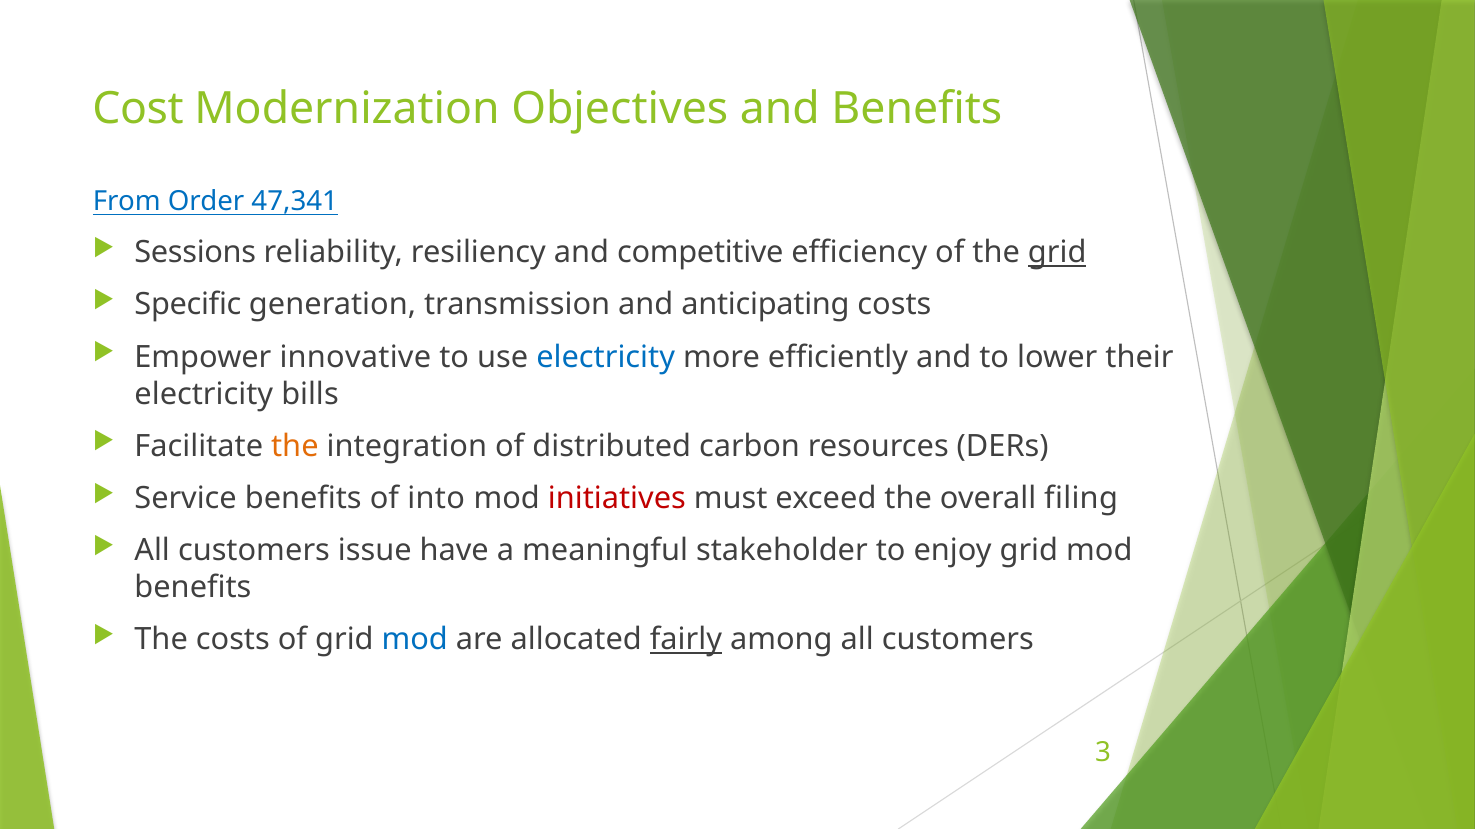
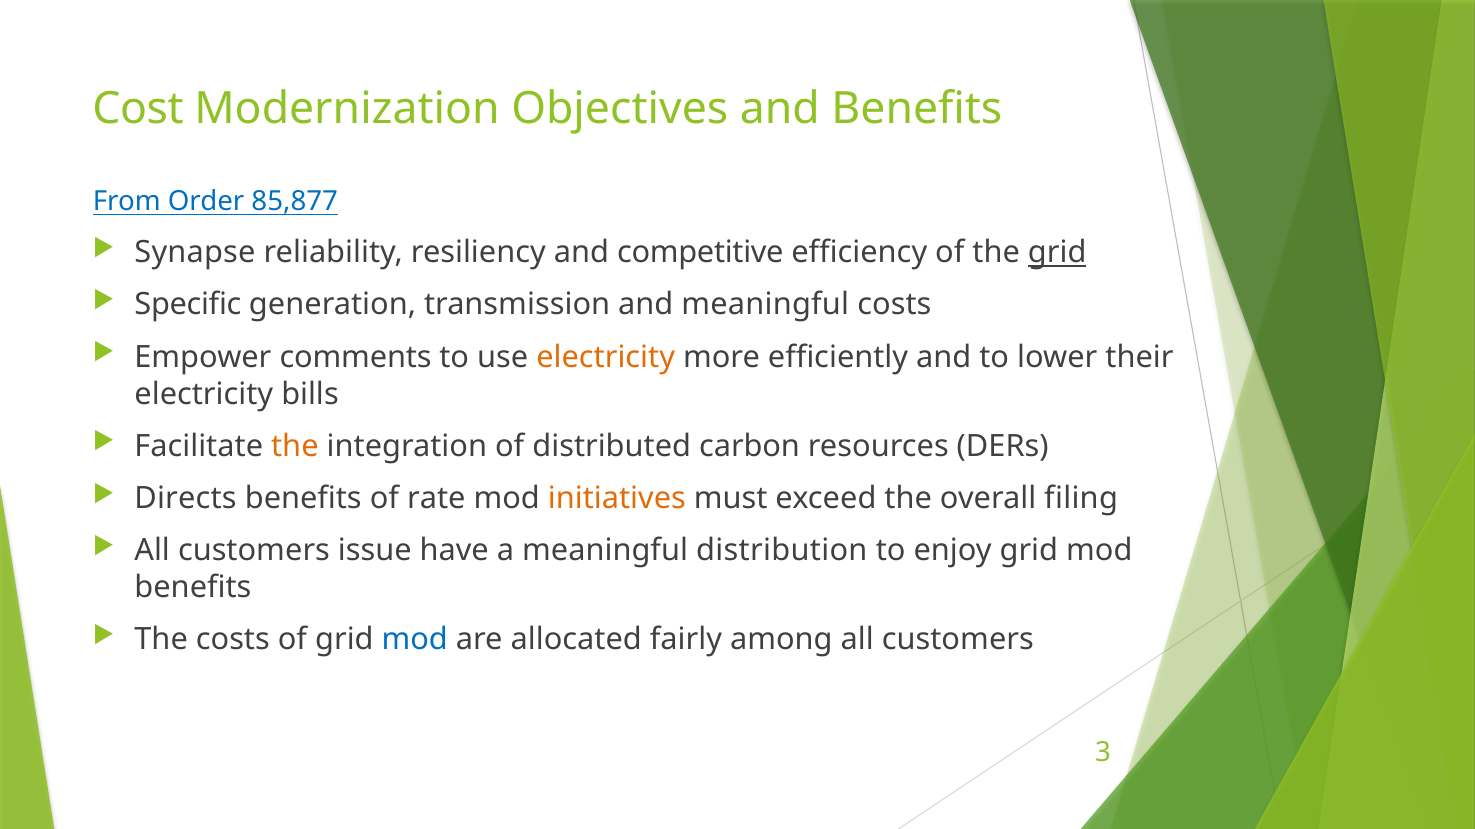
47,341: 47,341 -> 85,877
Sessions: Sessions -> Synapse
and anticipating: anticipating -> meaningful
innovative: innovative -> comments
electricity at (606, 357) colour: blue -> orange
Service: Service -> Directs
into: into -> rate
initiatives colour: red -> orange
stakeholder: stakeholder -> distribution
fairly underline: present -> none
